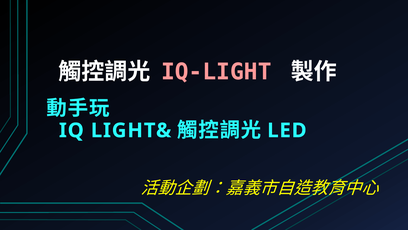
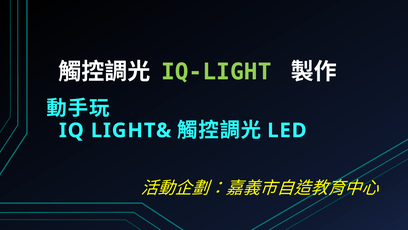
IQ-LIGHT colour: pink -> light green
